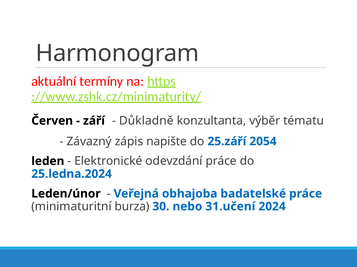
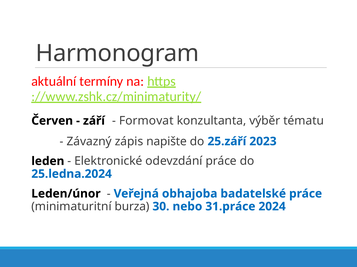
Důkladně: Důkladně -> Formovat
2054: 2054 -> 2023
31.učení: 31.učení -> 31.práce
